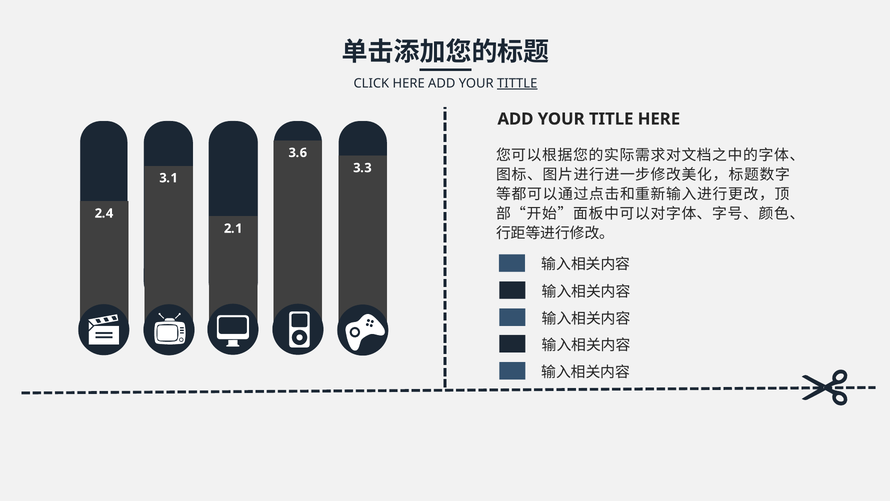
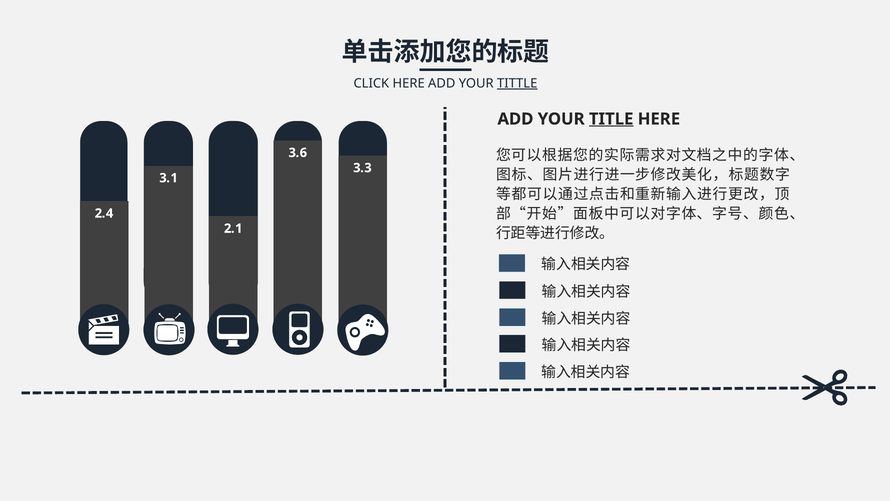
TITLE underline: none -> present
